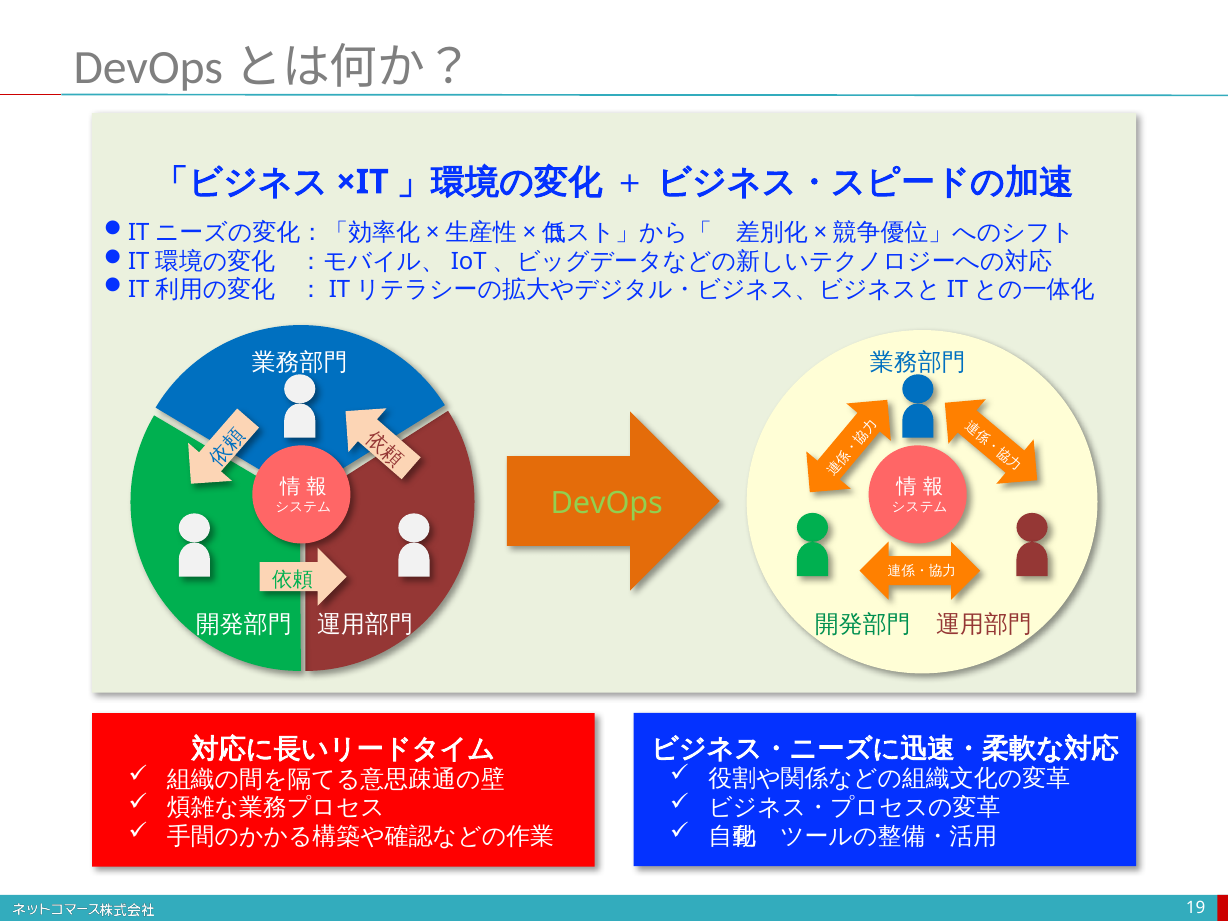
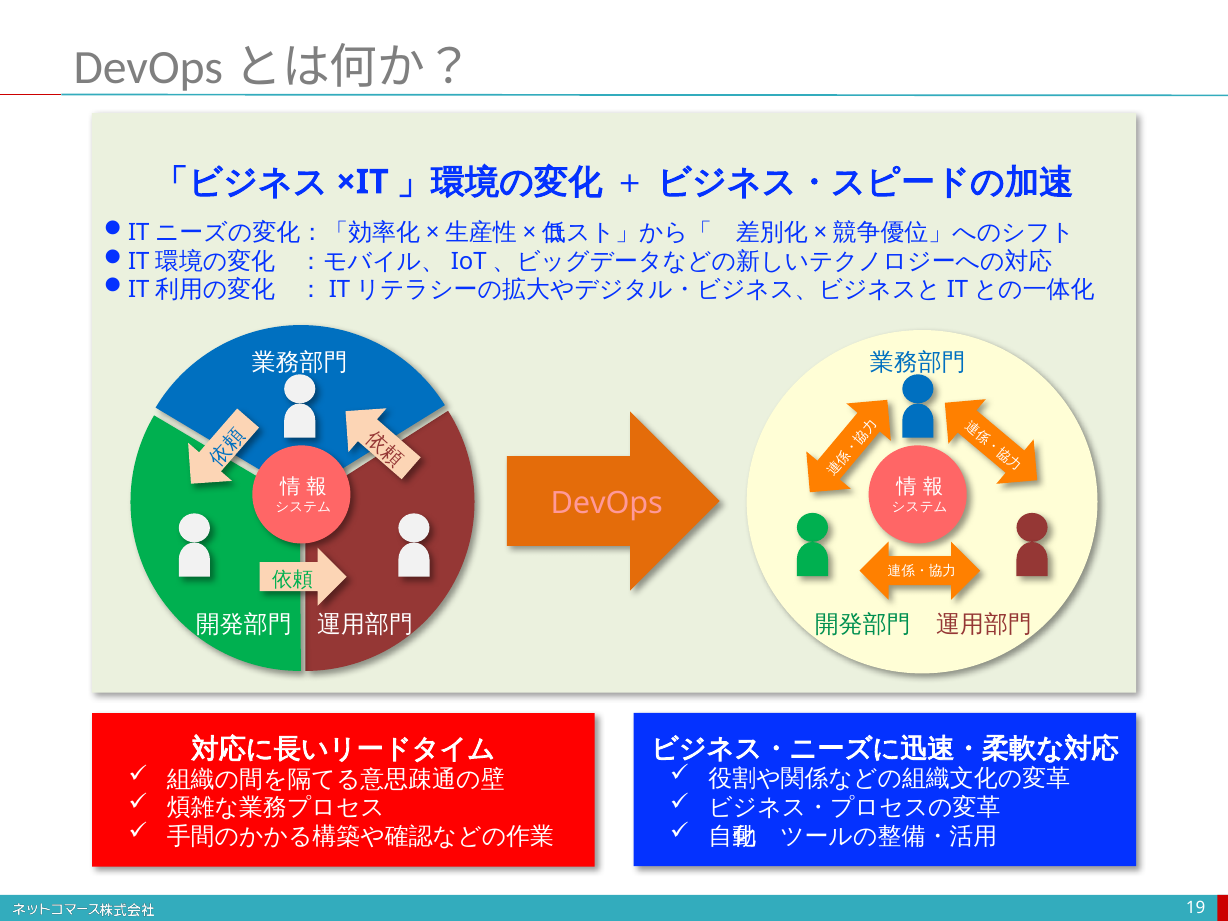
DevOps colour: light green -> pink
